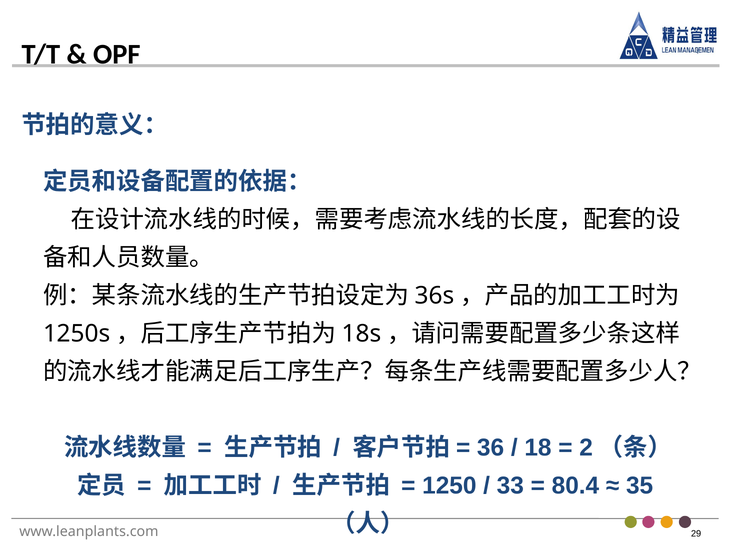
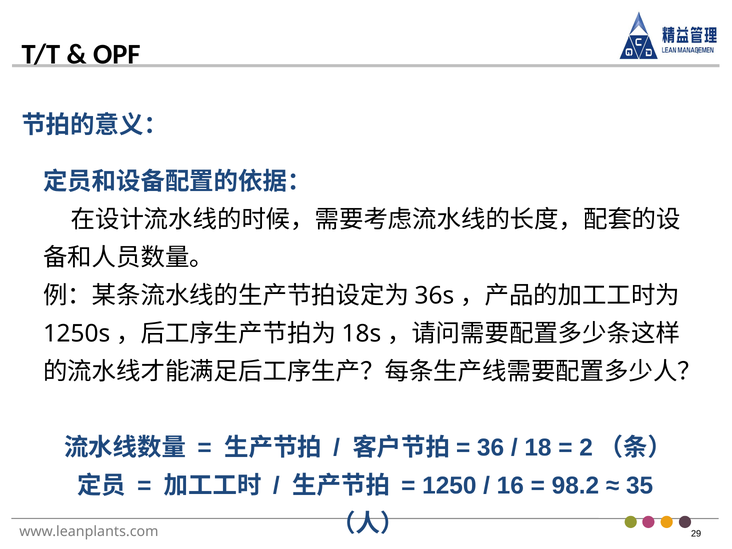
33: 33 -> 16
80.4: 80.4 -> 98.2
